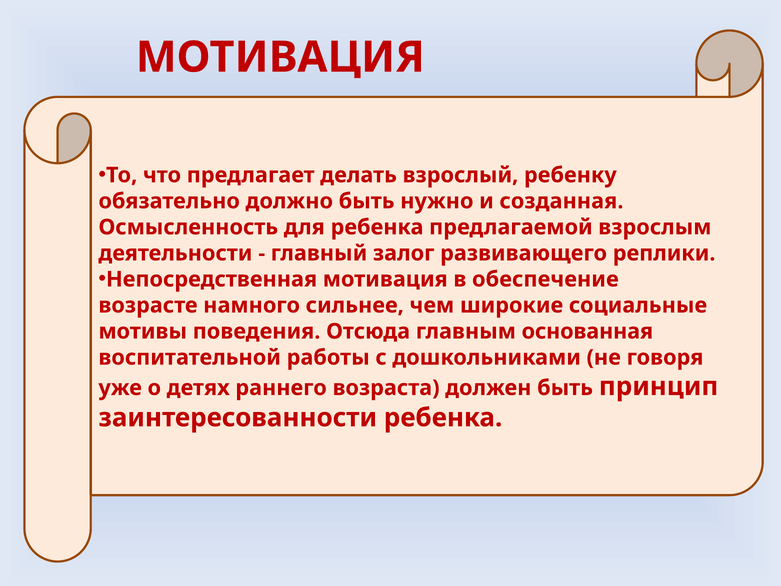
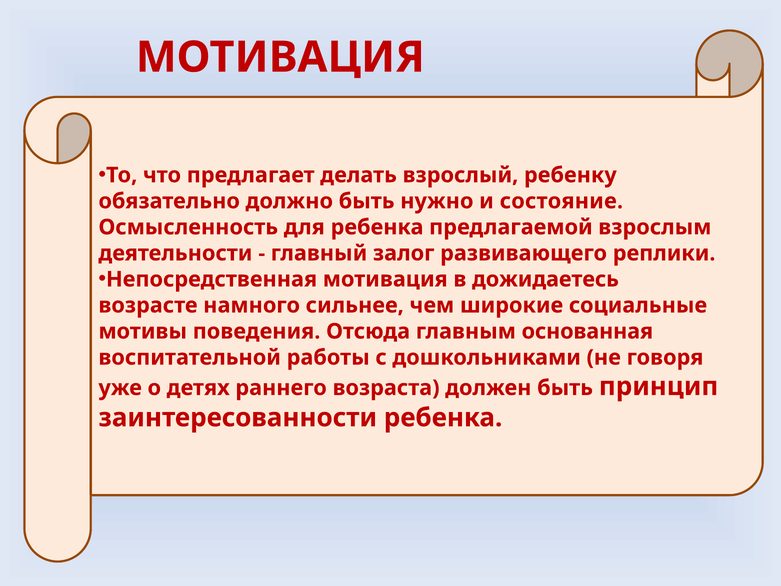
созданная: созданная -> состояние
обеспечение: обеспечение -> дожидаетесь
